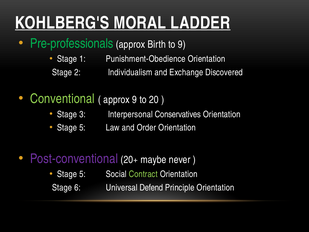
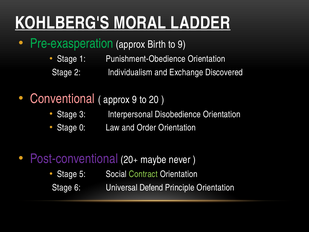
Pre-professionals: Pre-professionals -> Pre-exasperation
Conventional colour: light green -> pink
Conservatives: Conservatives -> Disobedience
5 at (82, 127): 5 -> 0
